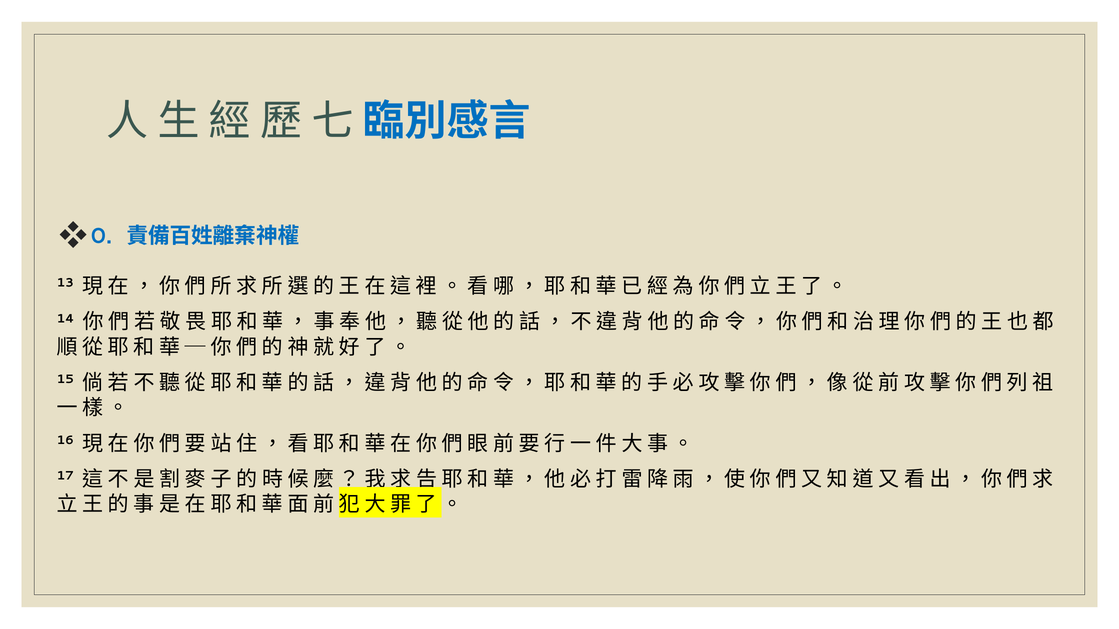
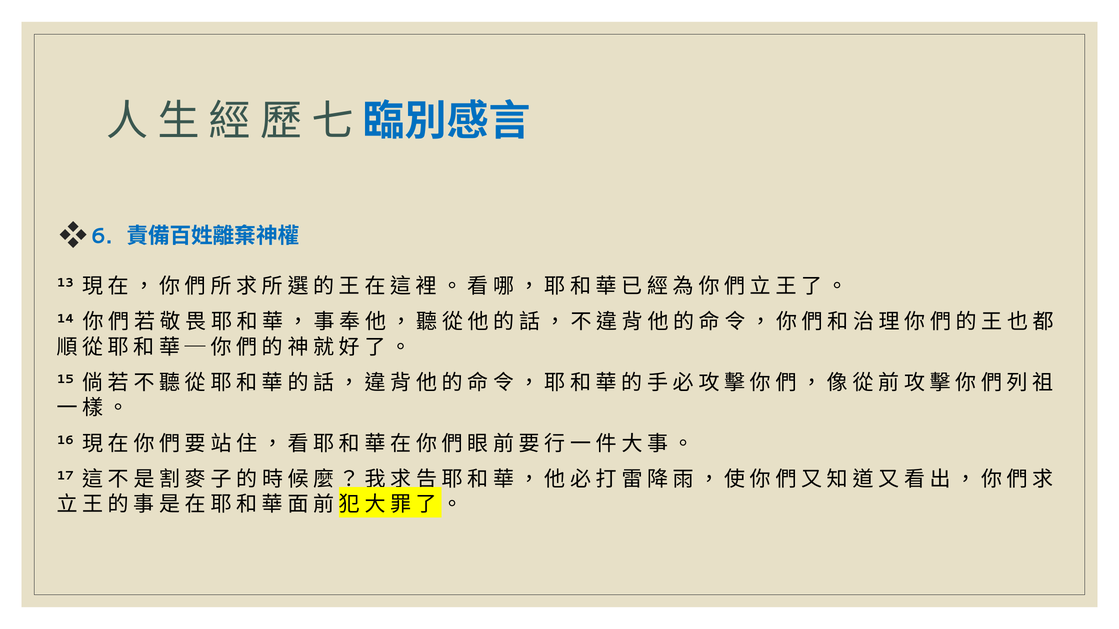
0: 0 -> 6
